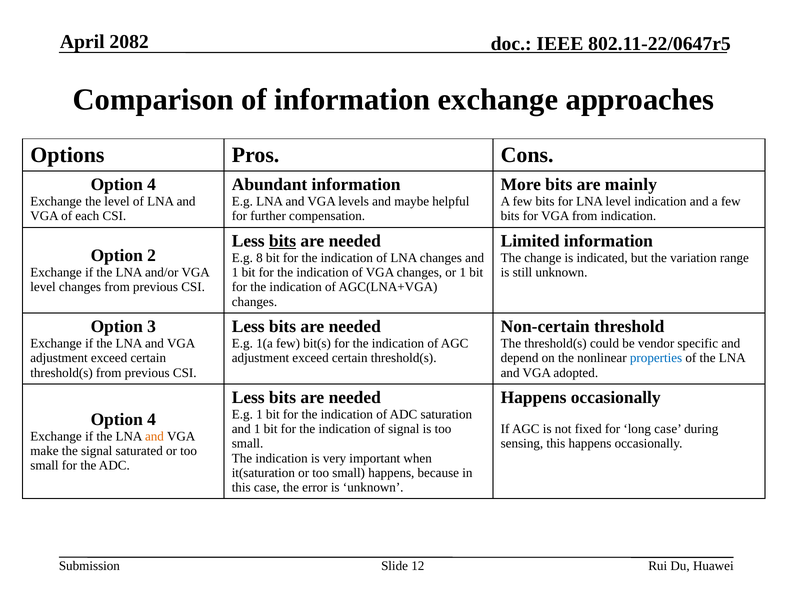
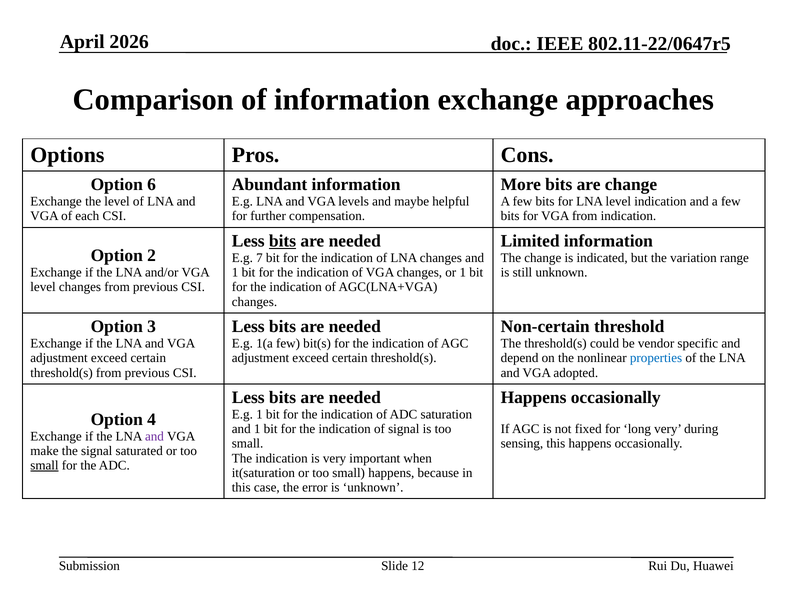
2082: 2082 -> 2026
4 at (152, 185): 4 -> 6
are mainly: mainly -> change
8: 8 -> 7
long case: case -> very
and at (154, 436) colour: orange -> purple
small at (44, 465) underline: none -> present
